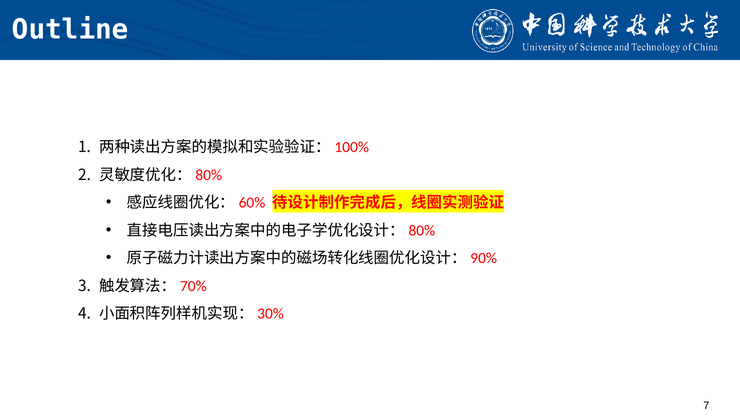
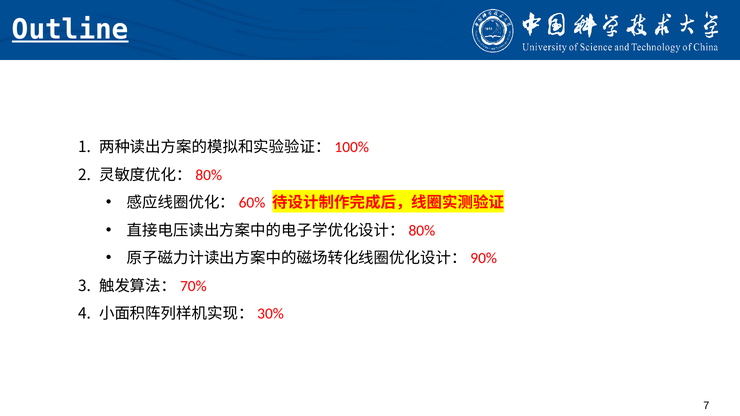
Outline underline: none -> present
